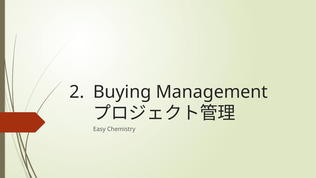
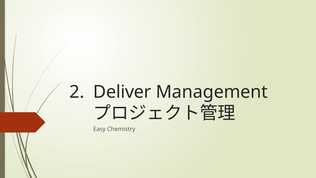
Buying: Buying -> Deliver
